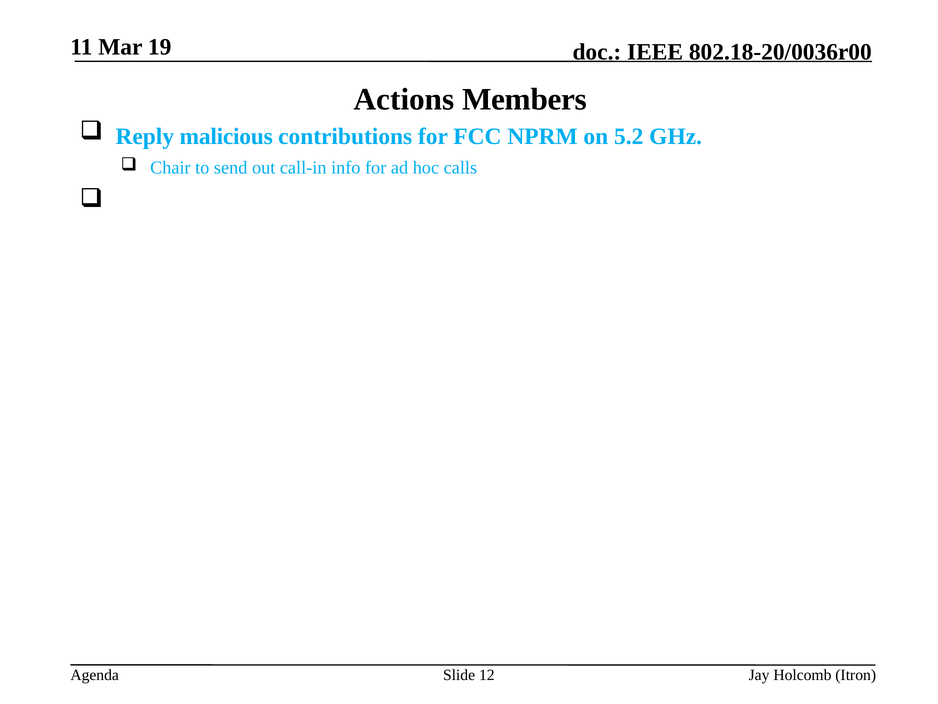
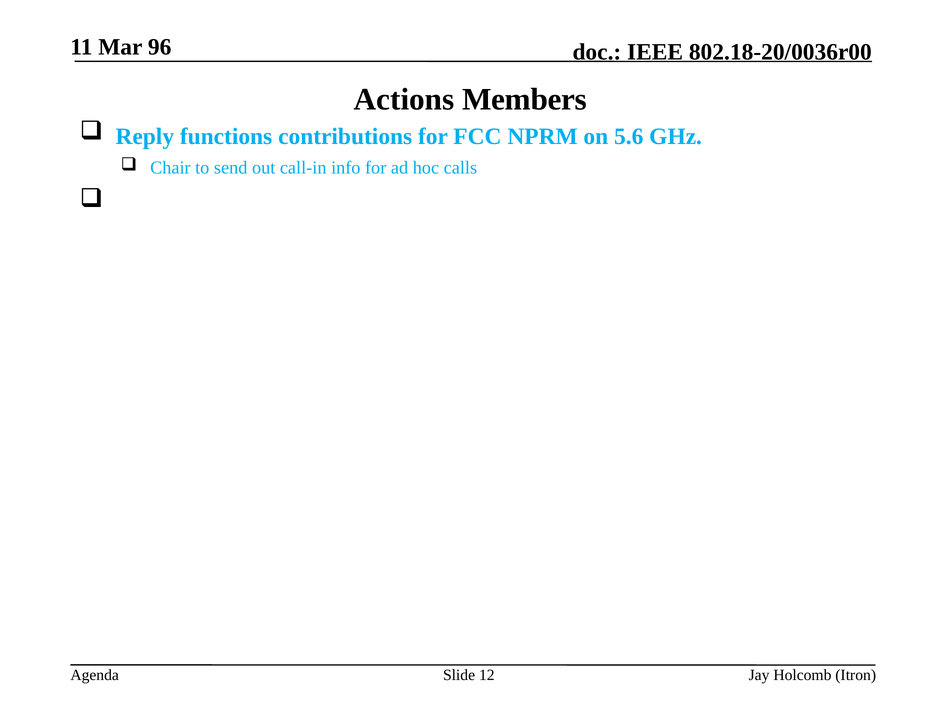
19: 19 -> 96
malicious: malicious -> functions
5.2: 5.2 -> 5.6
